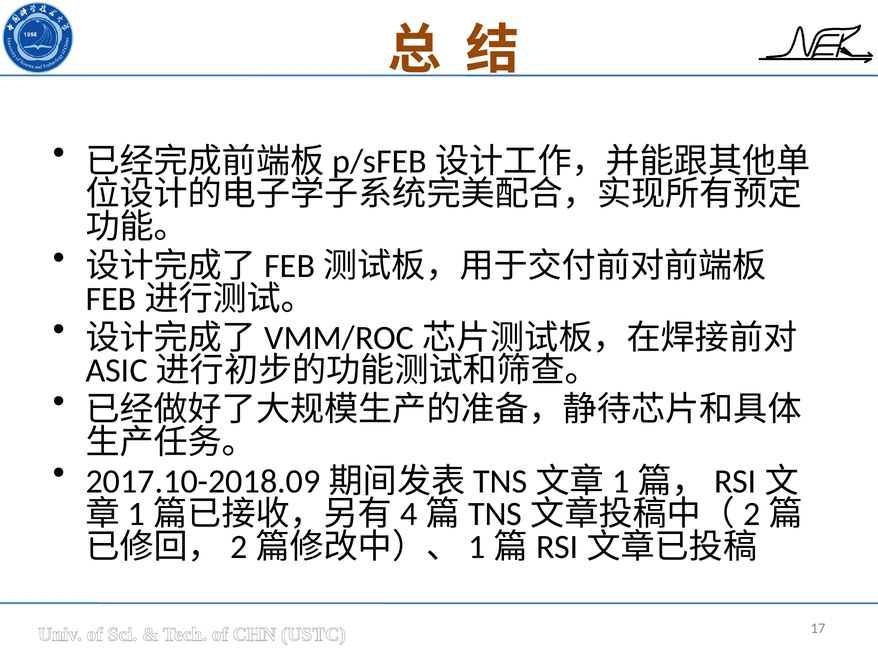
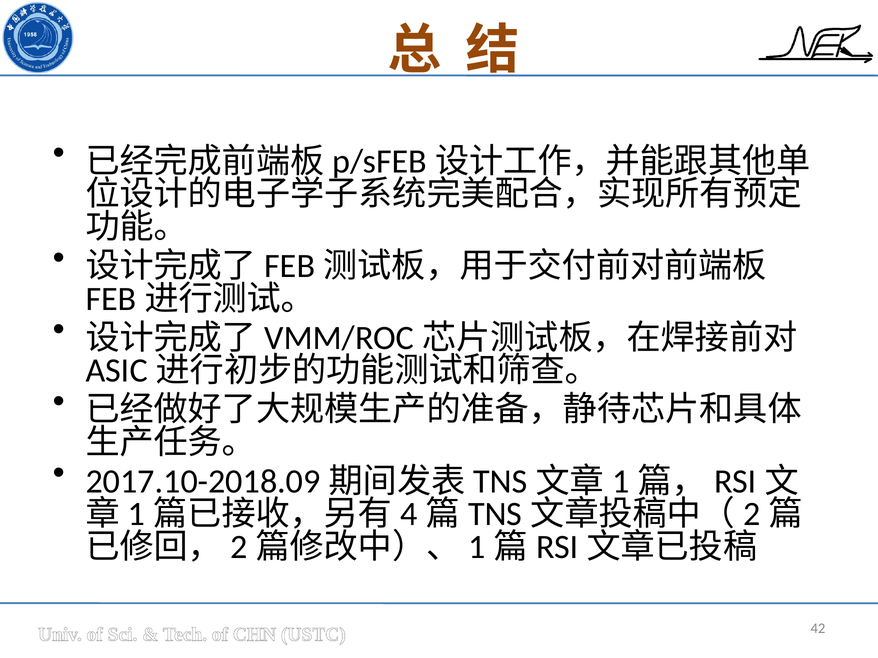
17: 17 -> 42
